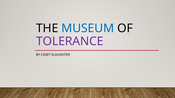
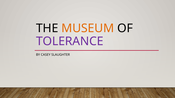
MUSEUM colour: blue -> orange
